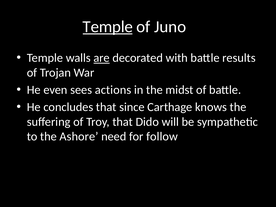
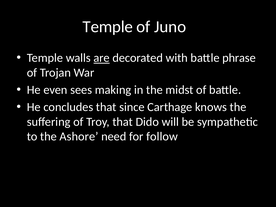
Temple at (108, 27) underline: present -> none
results: results -> phrase
actions: actions -> making
